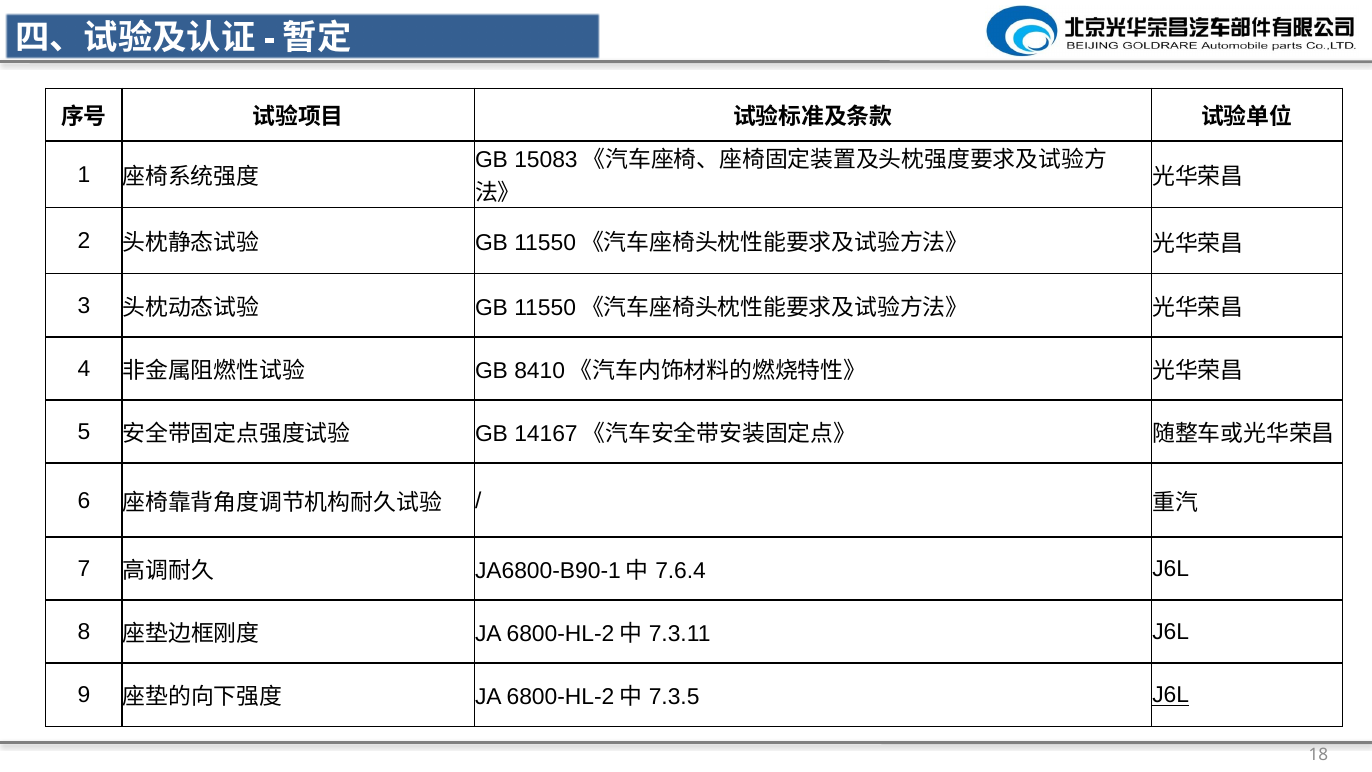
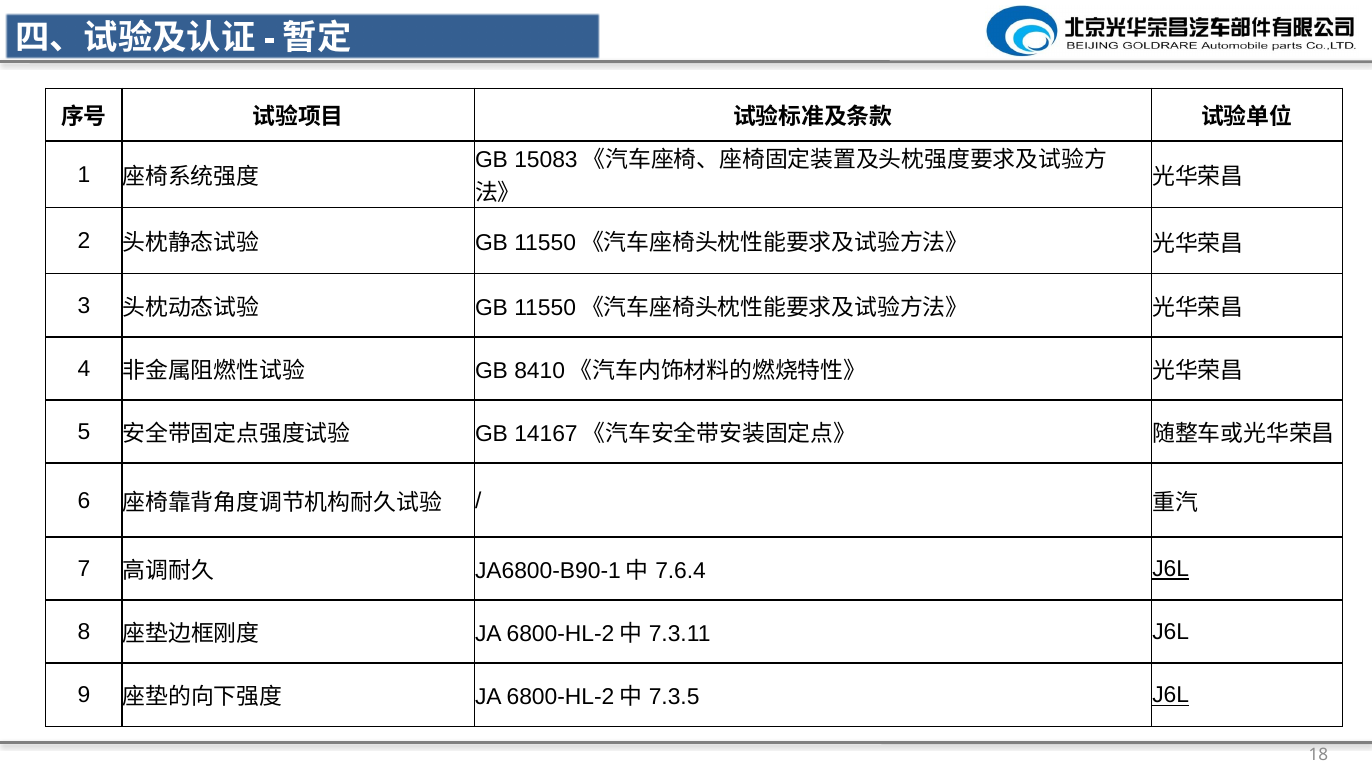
J6L at (1171, 569) underline: none -> present
